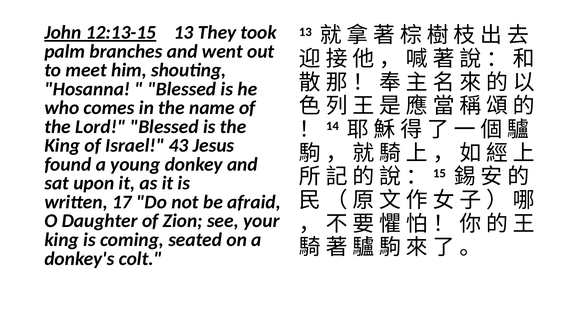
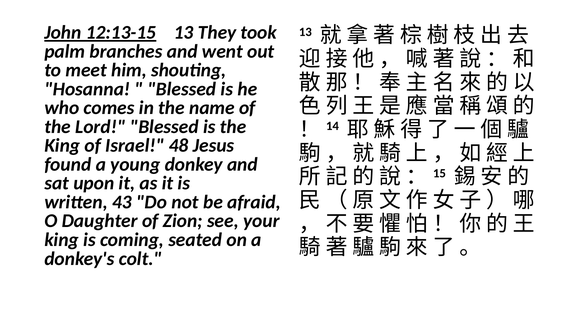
43: 43 -> 48
17: 17 -> 43
